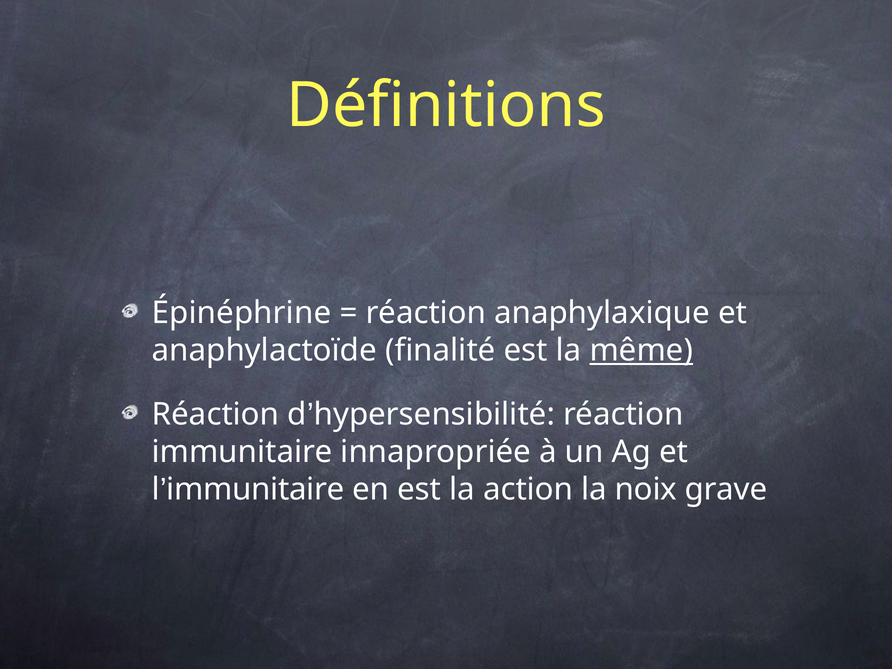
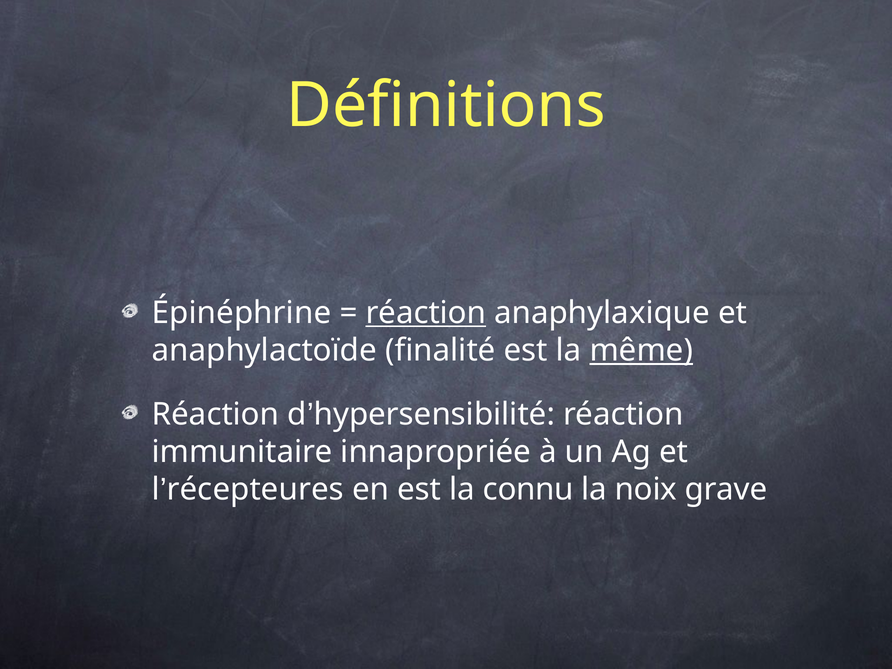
réaction at (426, 313) underline: none -> present
immunitaire at (255, 489): immunitaire -> récepteures
action: action -> connu
